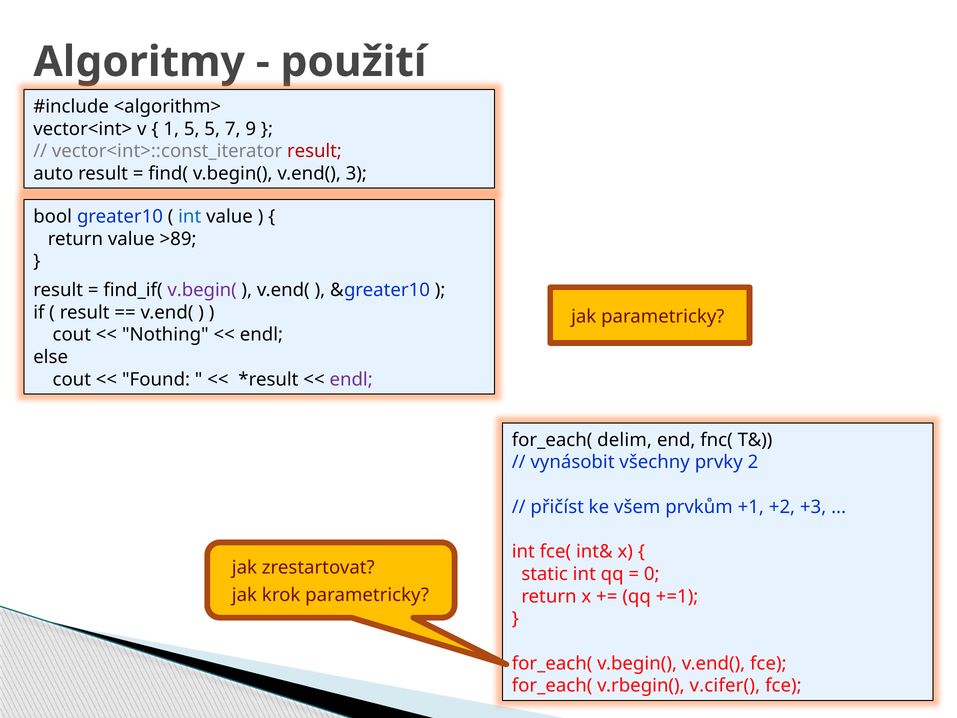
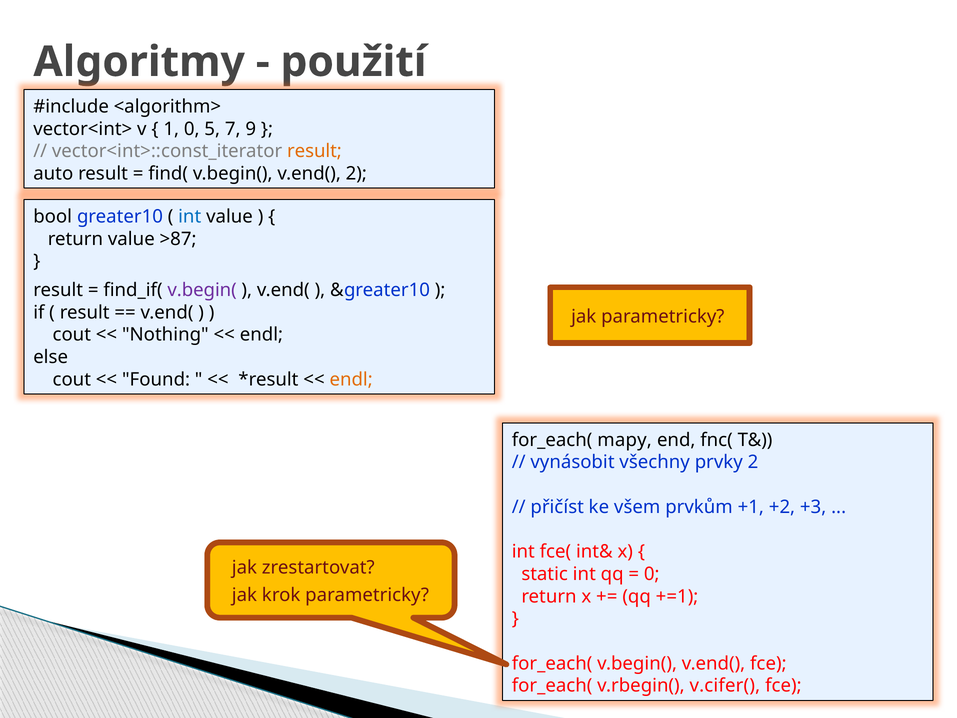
1 5: 5 -> 0
result at (314, 151) colour: red -> orange
v.end( 3: 3 -> 2
>89: >89 -> >87
endl at (351, 379) colour: purple -> orange
delim: delim -> mapy
